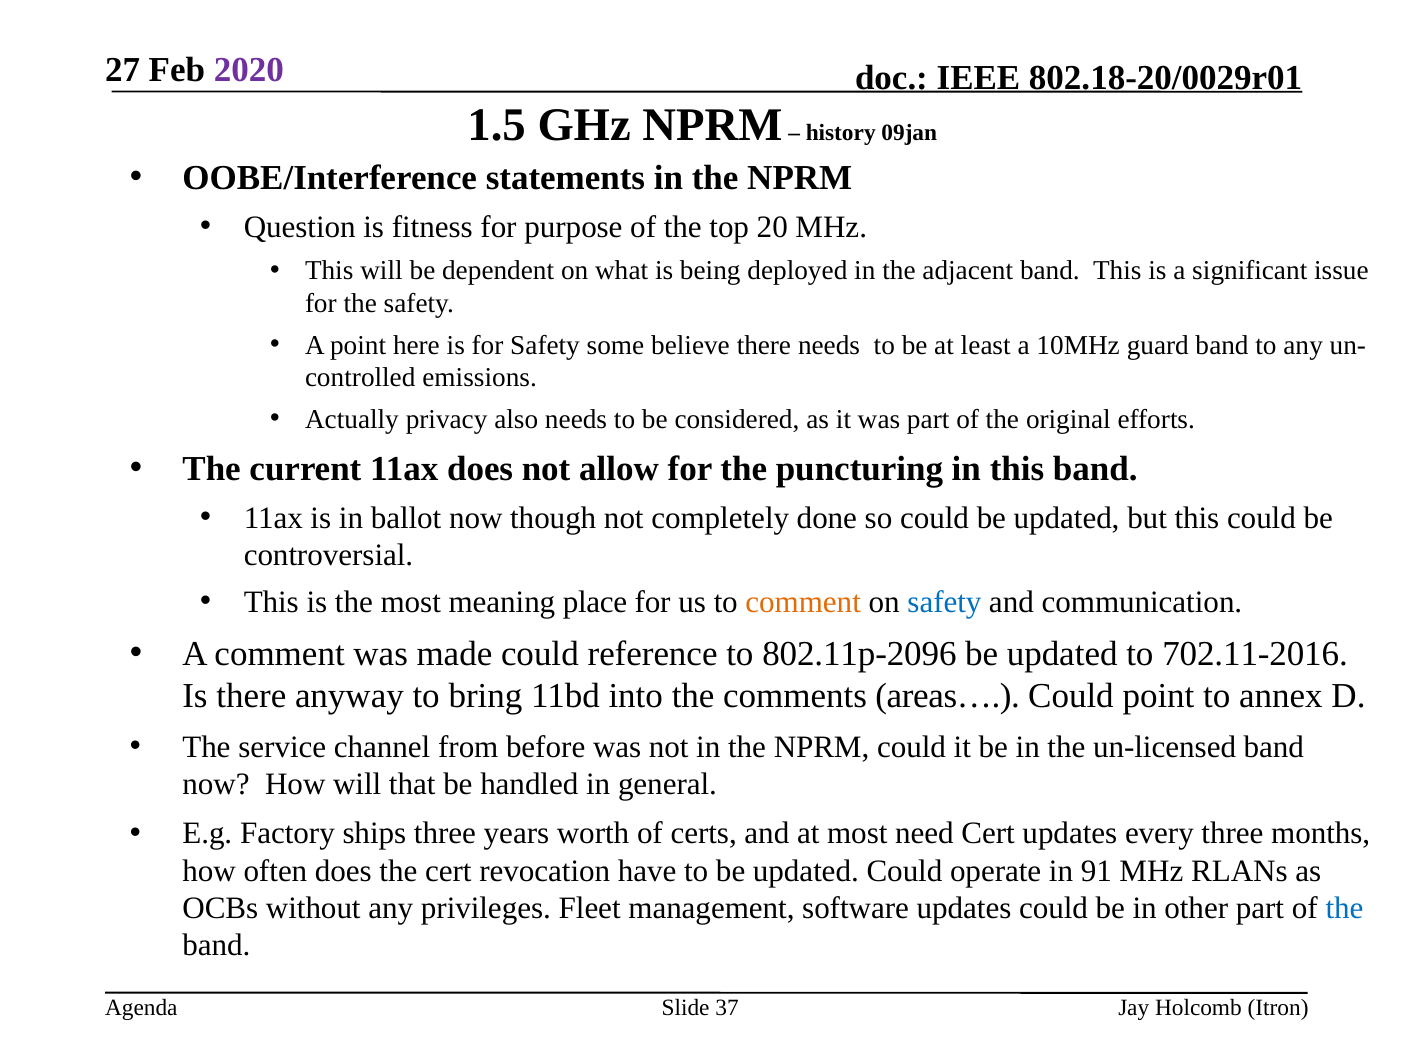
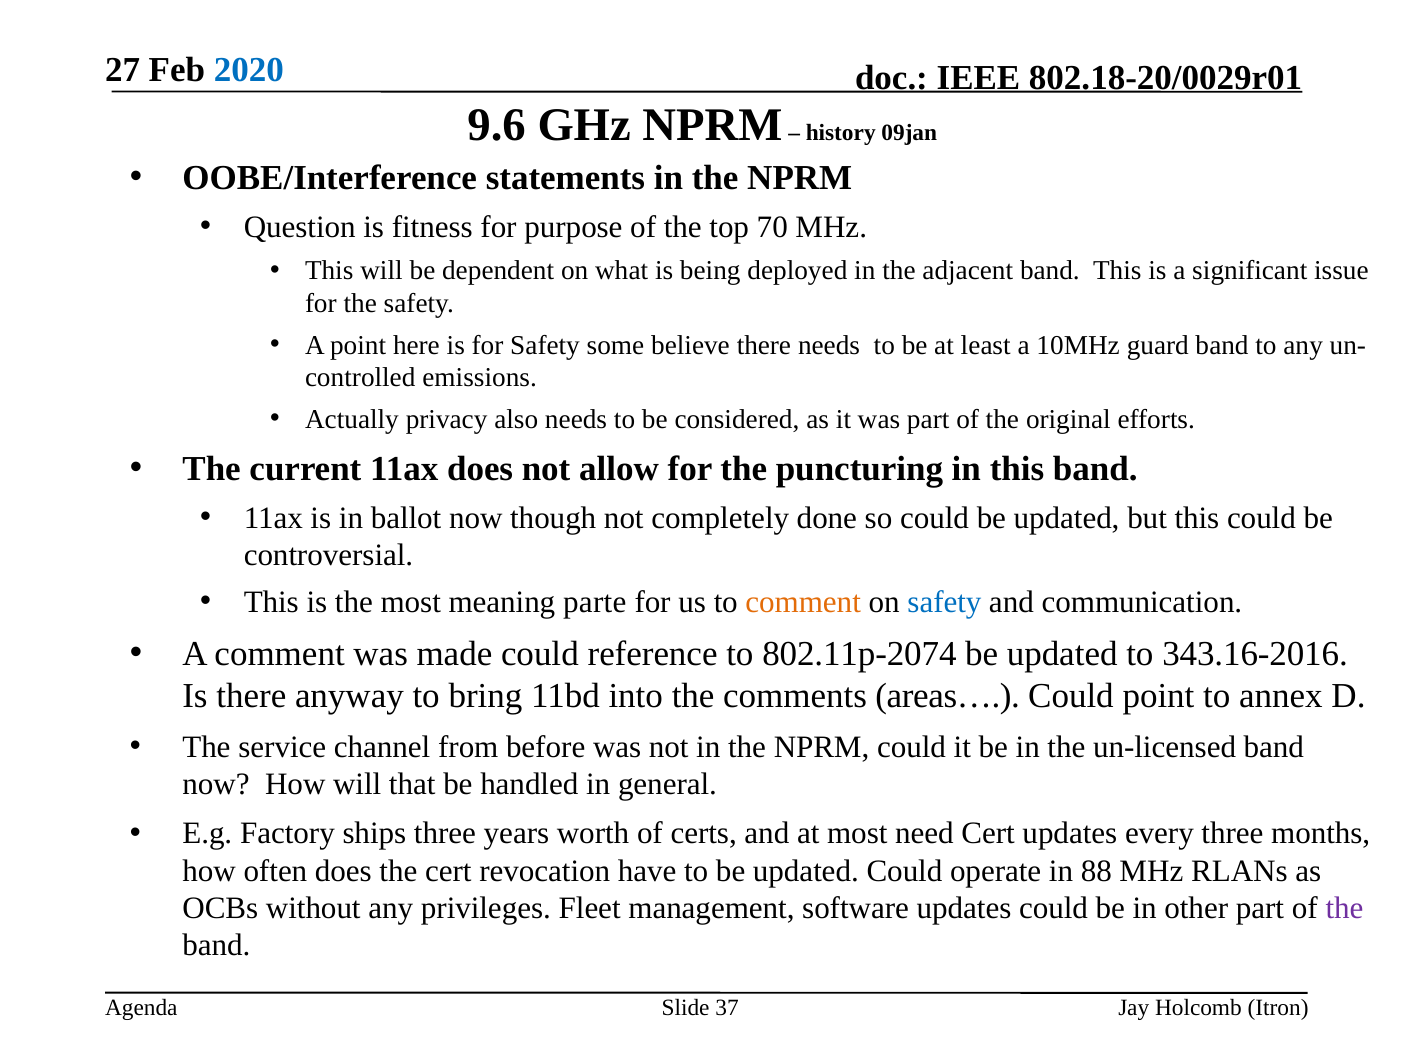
2020 colour: purple -> blue
1.5: 1.5 -> 9.6
20: 20 -> 70
place: place -> parte
802.11p-2096: 802.11p-2096 -> 802.11p-2074
702.11-2016: 702.11-2016 -> 343.16-2016
91: 91 -> 88
the at (1344, 908) colour: blue -> purple
